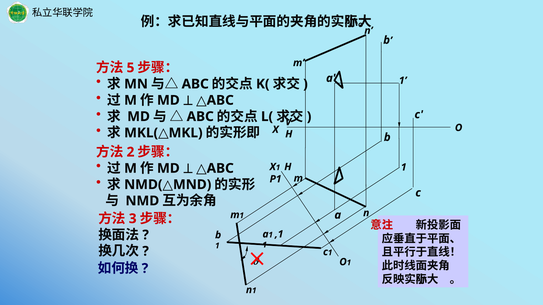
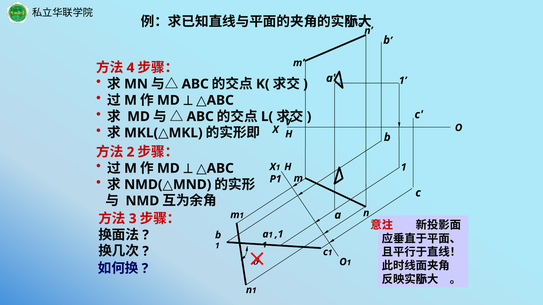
5: 5 -> 4
